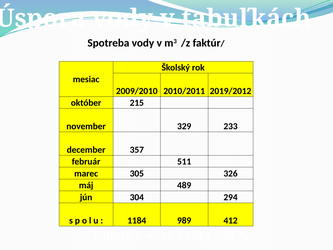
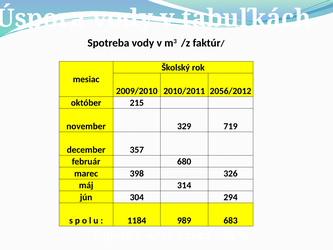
2019/2012: 2019/2012 -> 2056/2012
233: 233 -> 719
511: 511 -> 680
305: 305 -> 398
489: 489 -> 314
412: 412 -> 683
